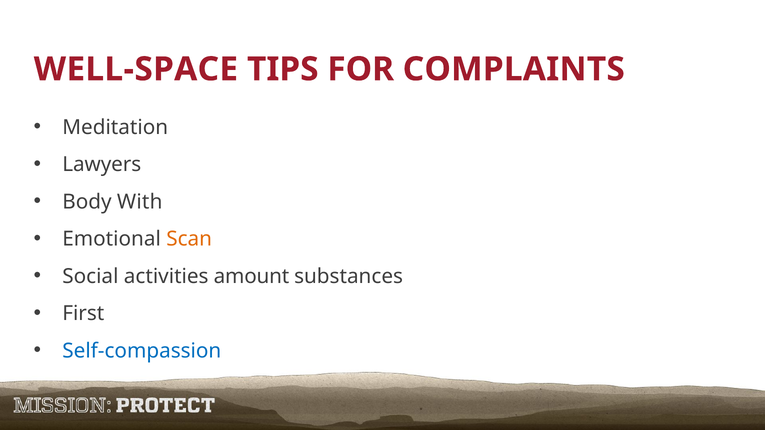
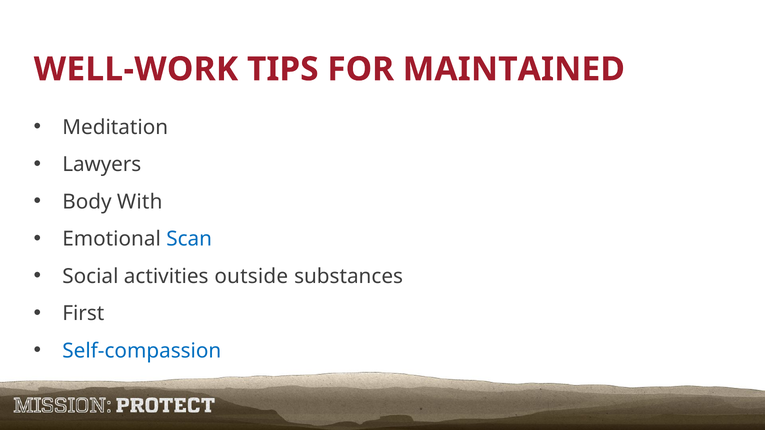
WELL-SPACE: WELL-SPACE -> WELL-WORK
COMPLAINTS: COMPLAINTS -> MAINTAINED
Scan colour: orange -> blue
amount: amount -> outside
